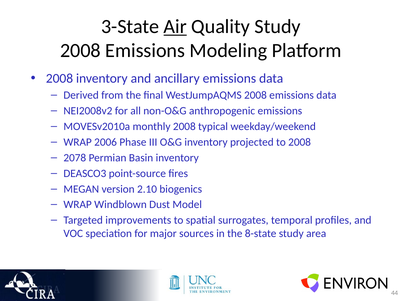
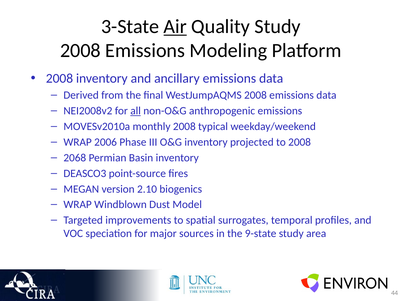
all underline: none -> present
2078: 2078 -> 2068
8-state: 8-state -> 9-state
